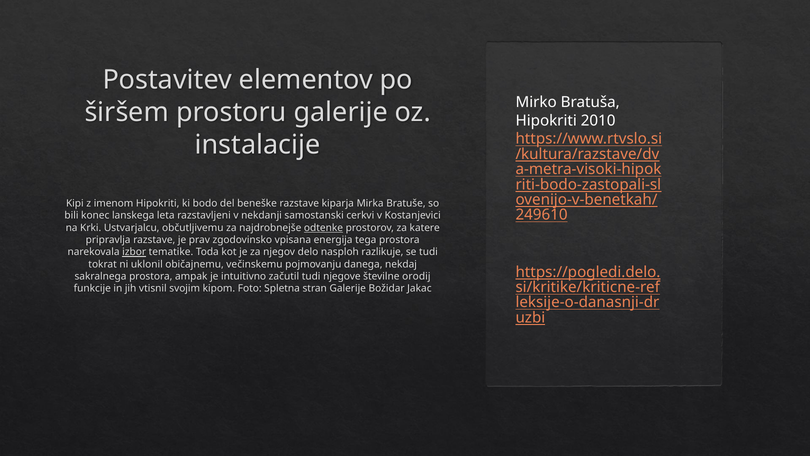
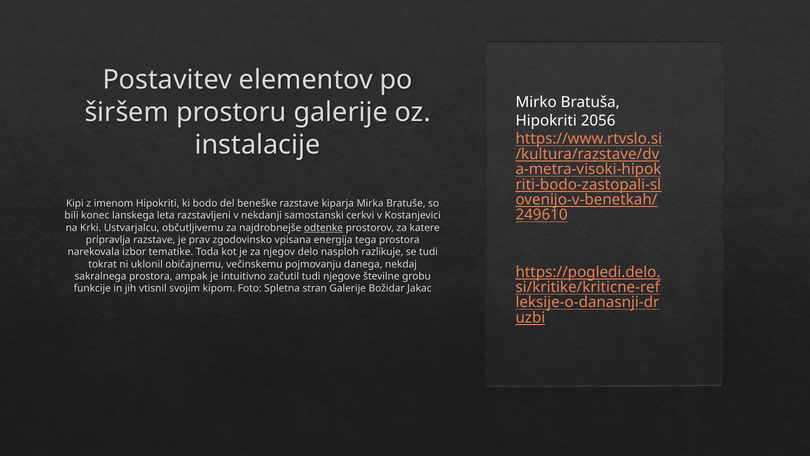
2010: 2010 -> 2056
izbor underline: present -> none
orodij: orodij -> grobu
